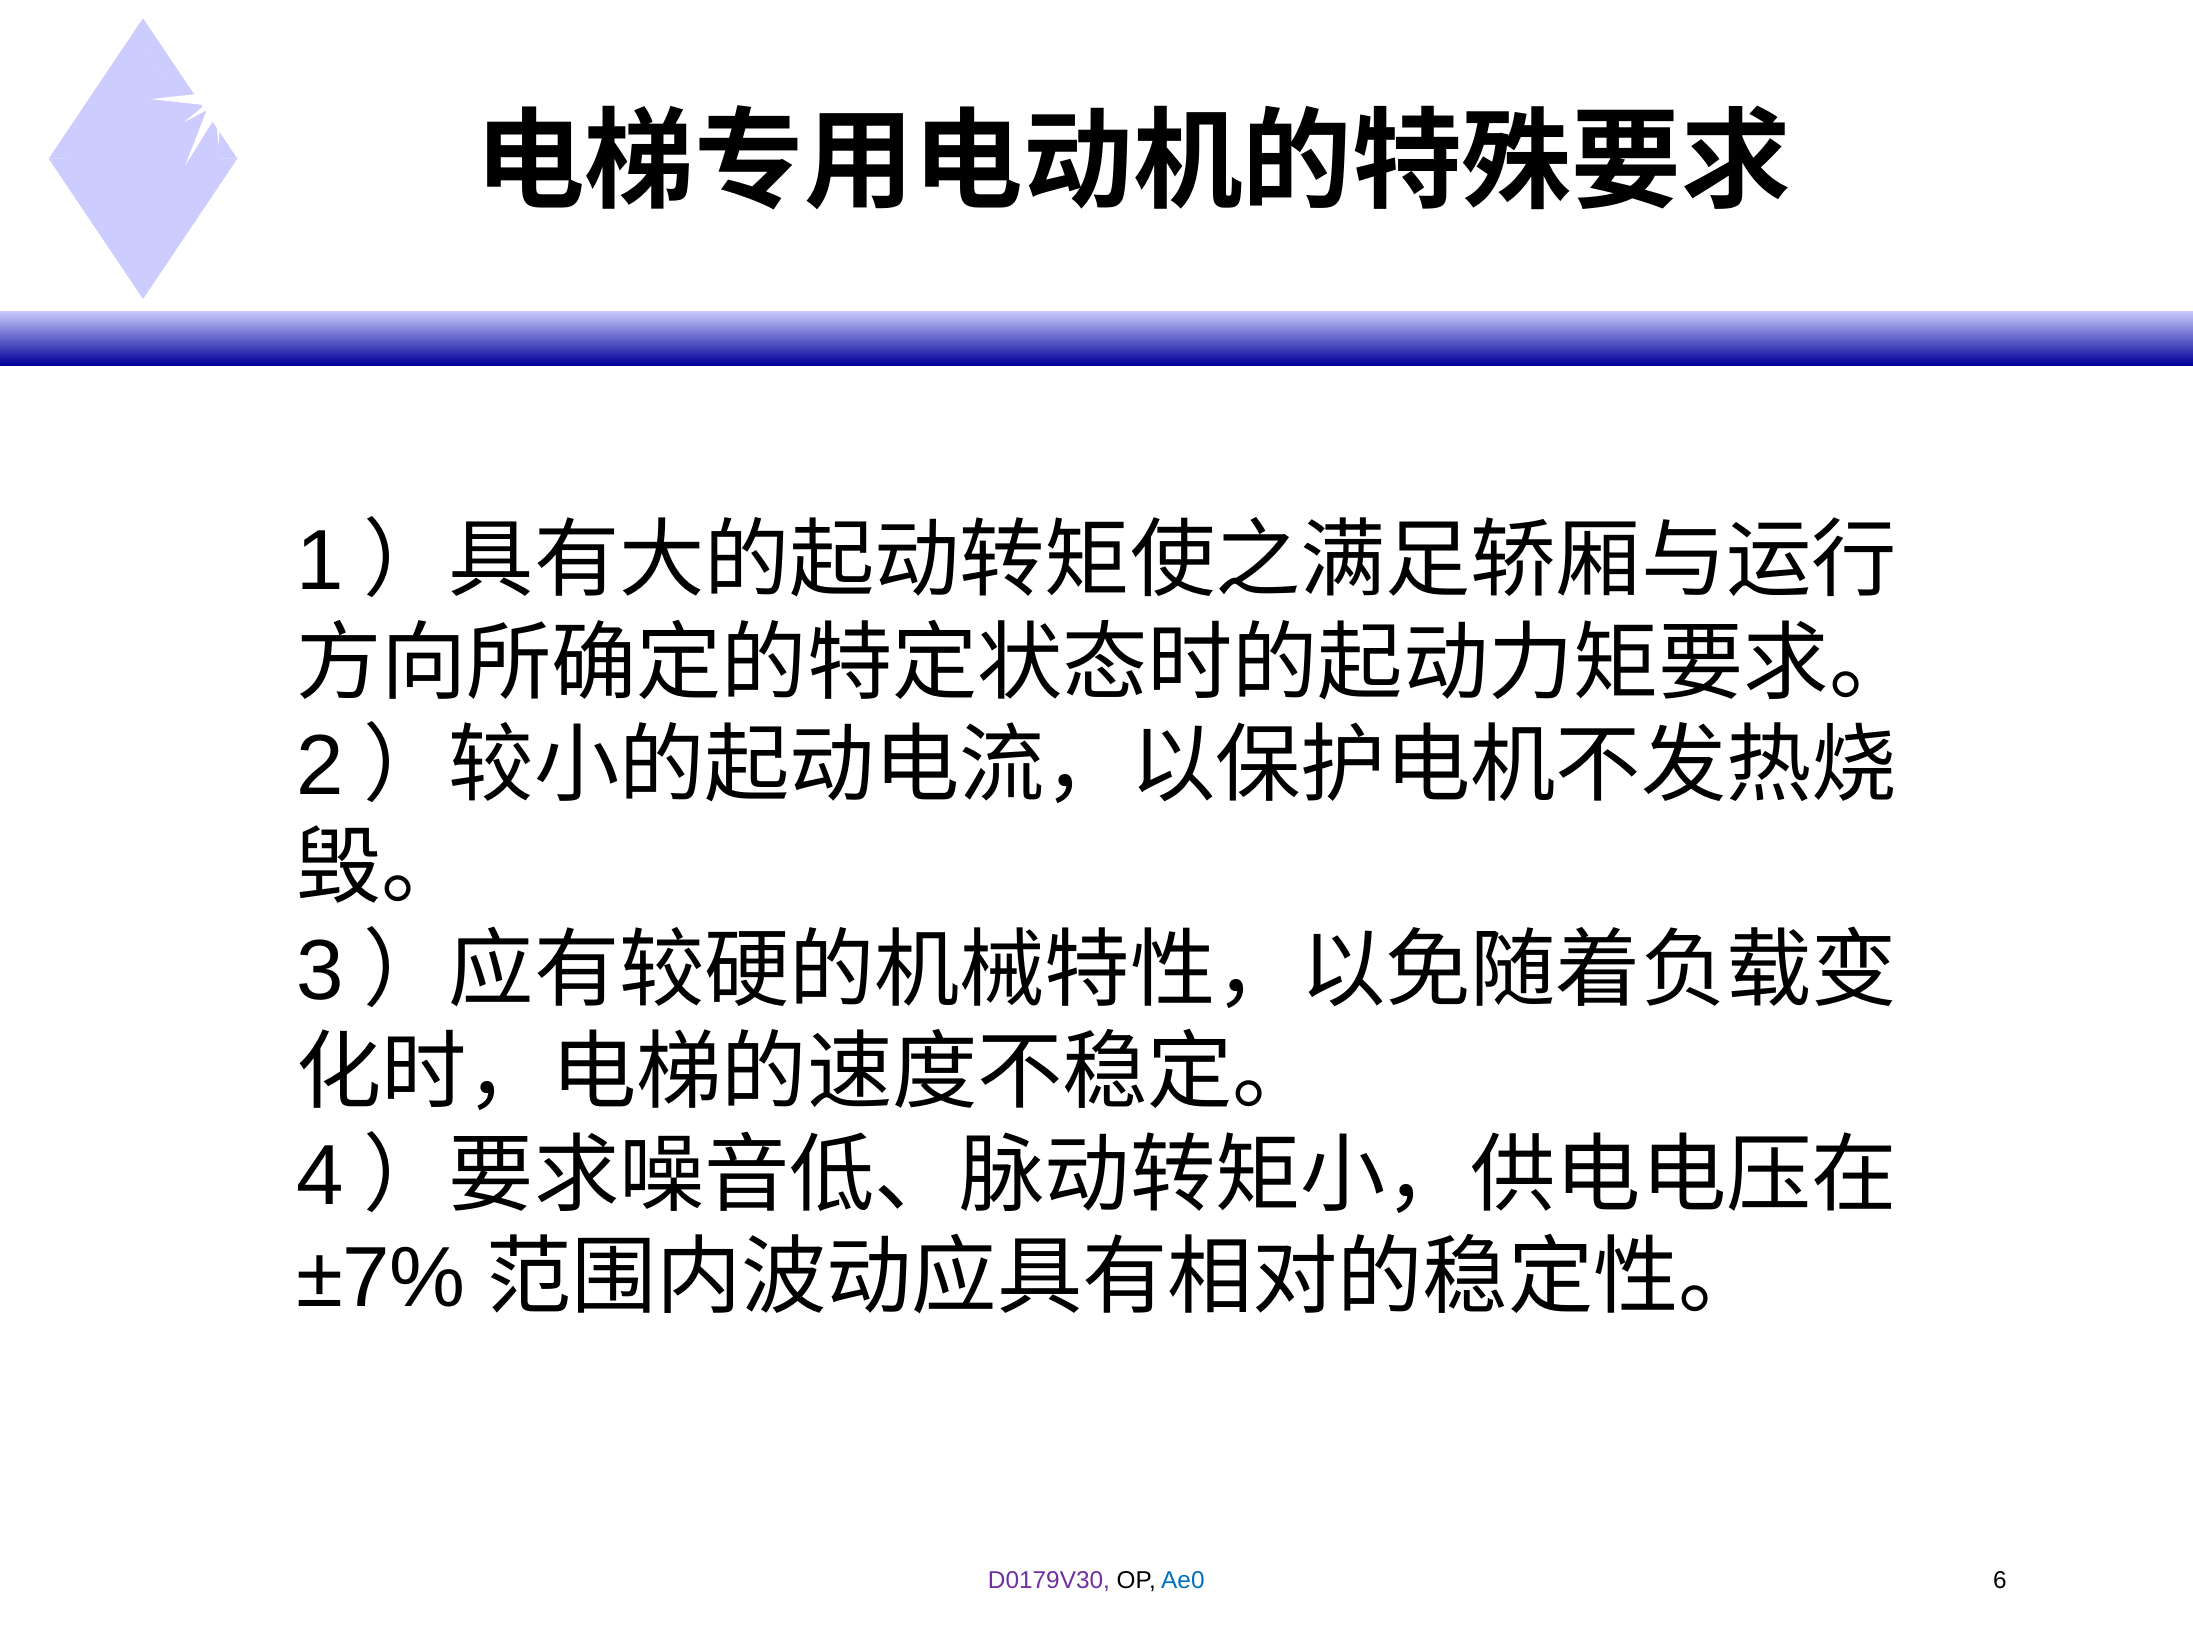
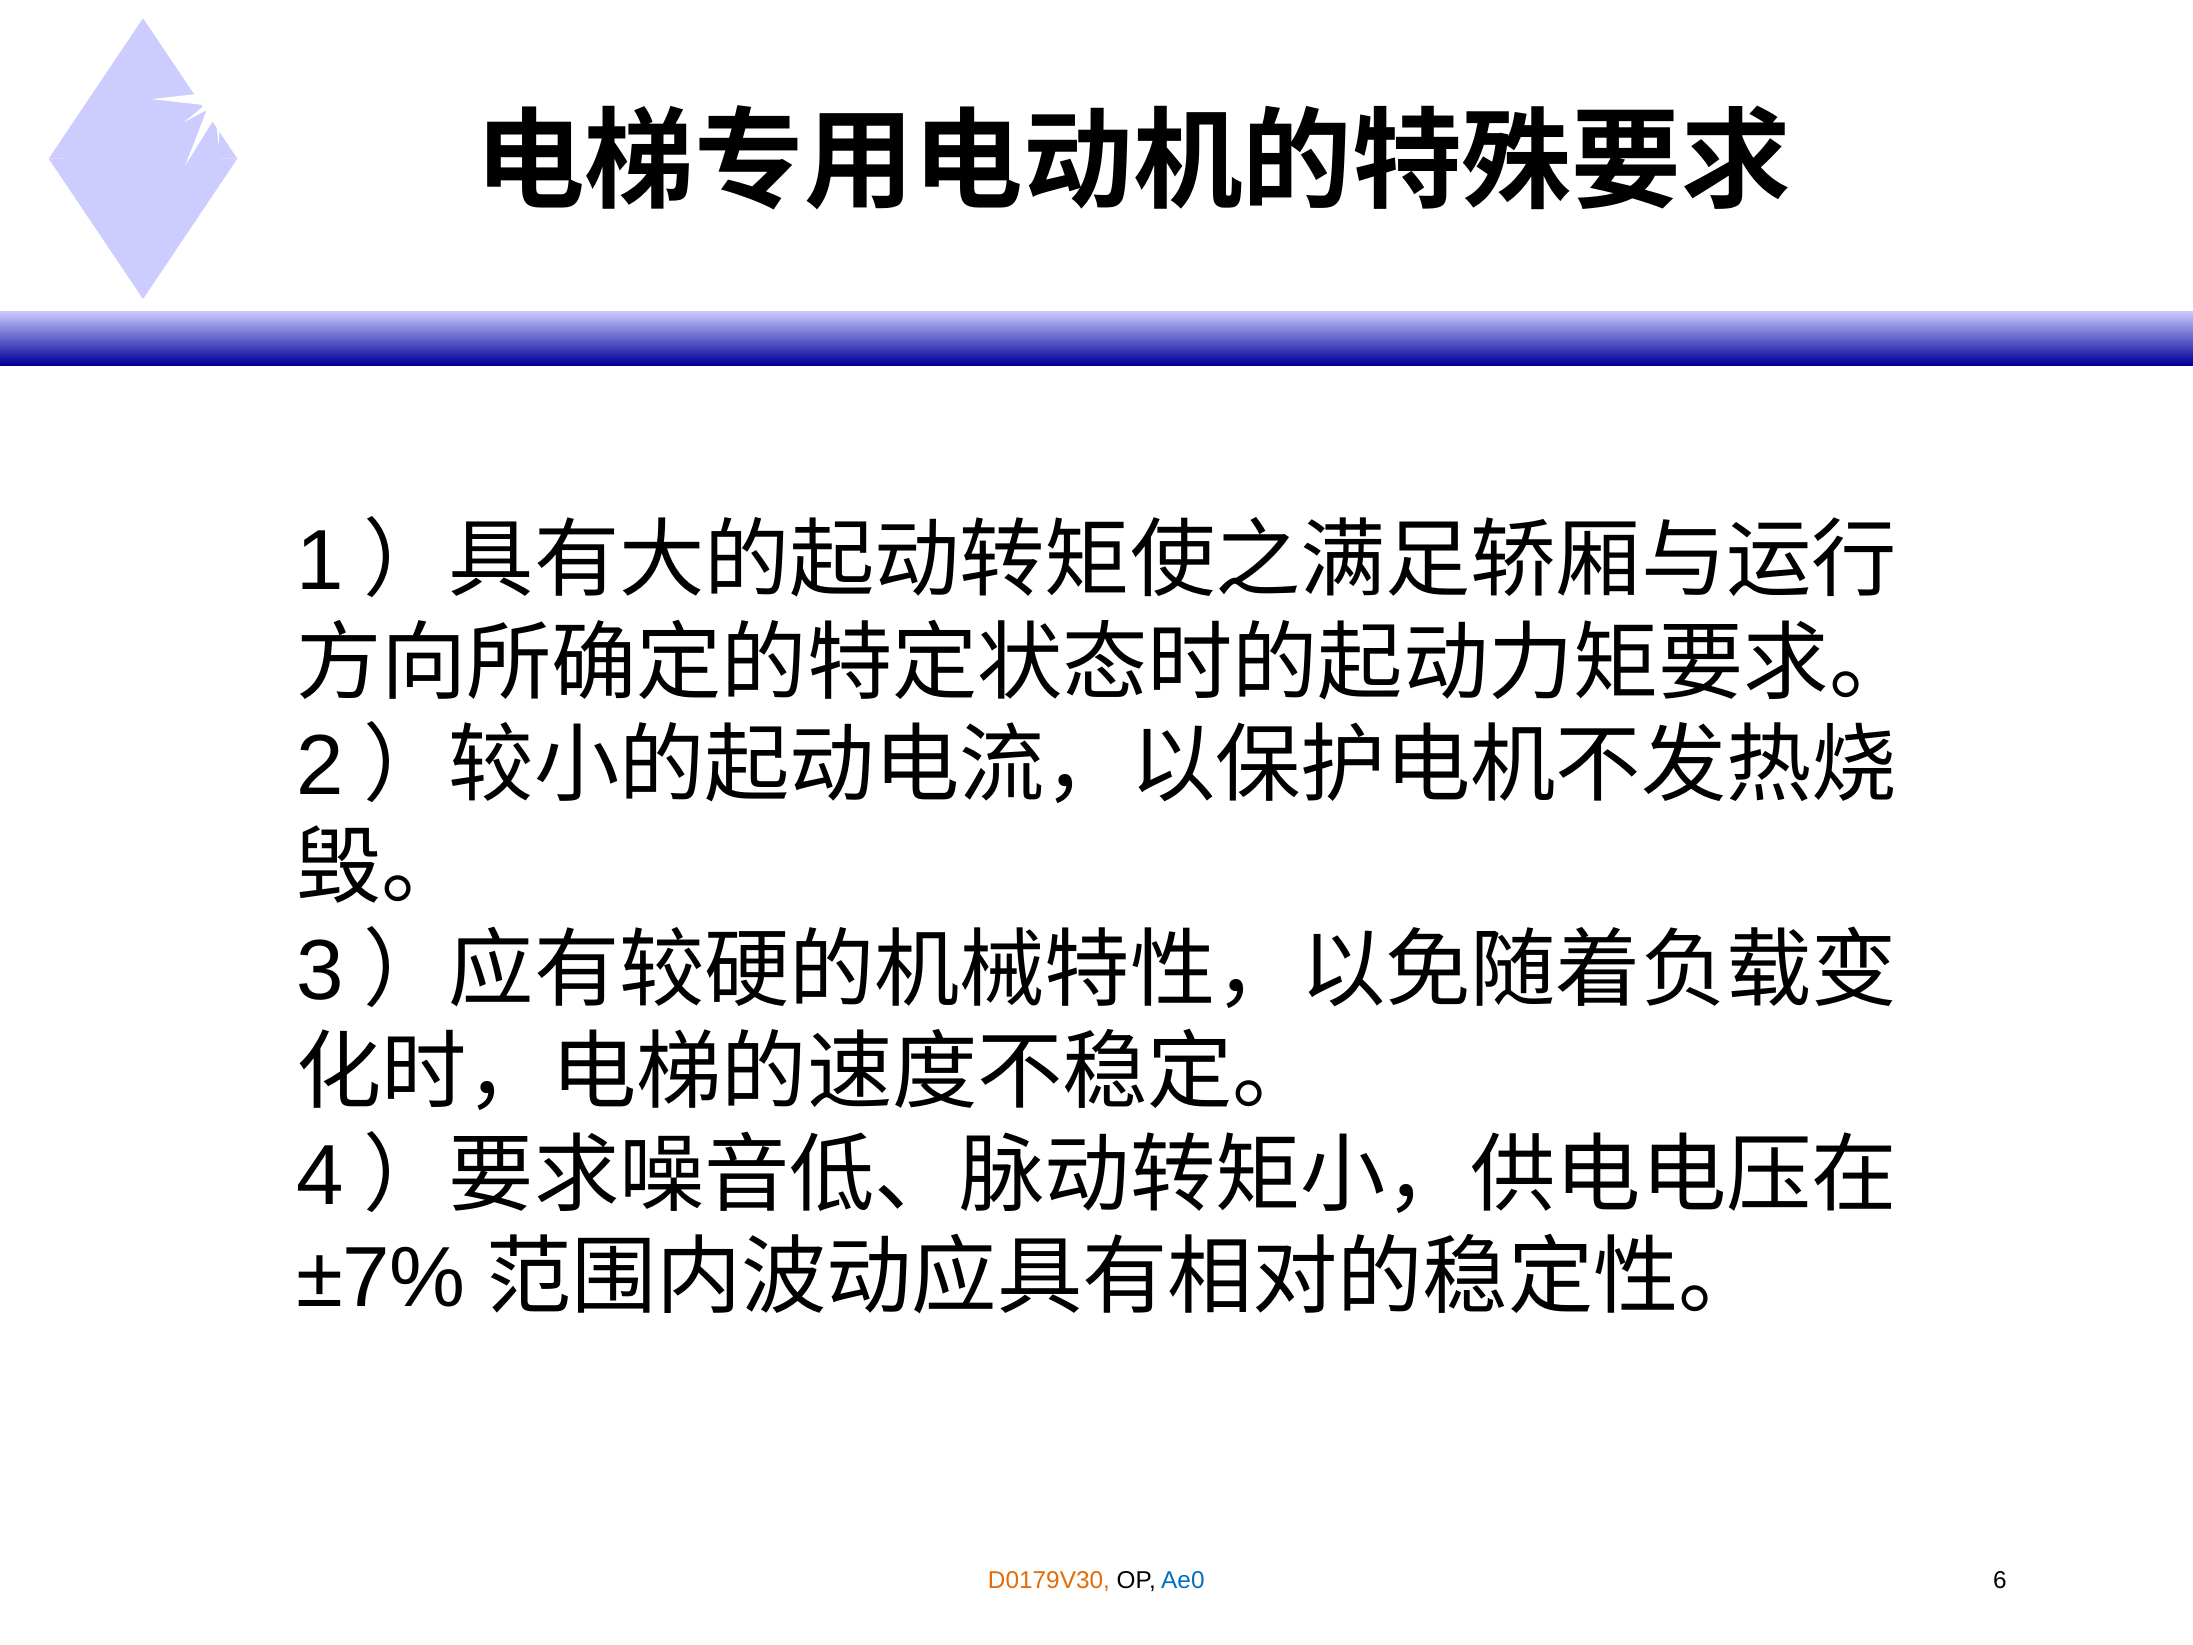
D0179V30 colour: purple -> orange
